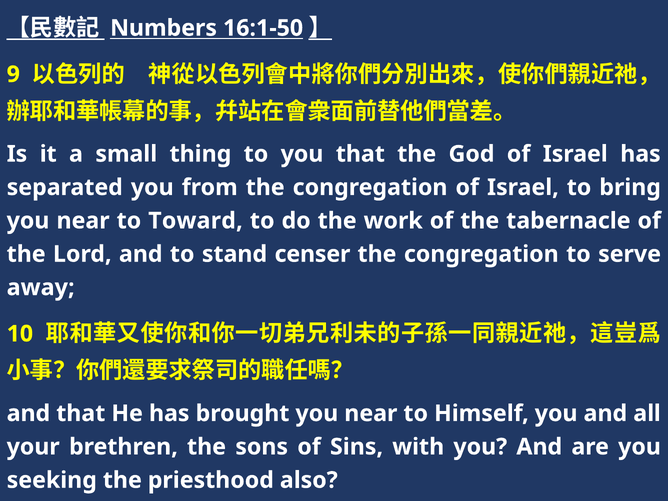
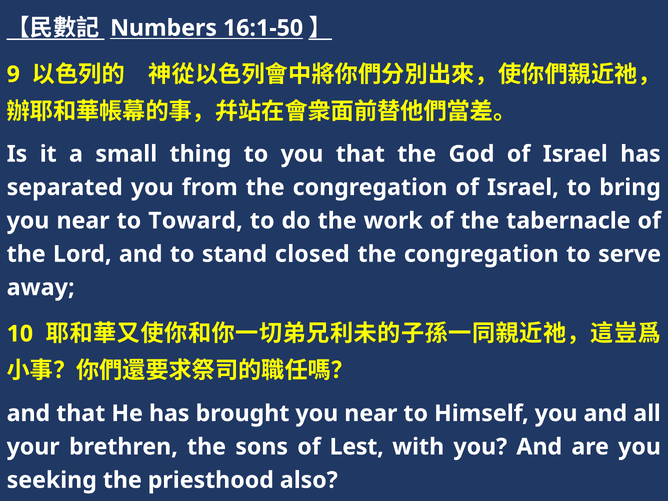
censer: censer -> closed
Sins: Sins -> Lest
